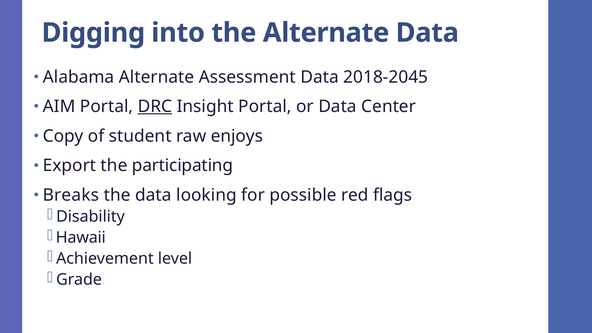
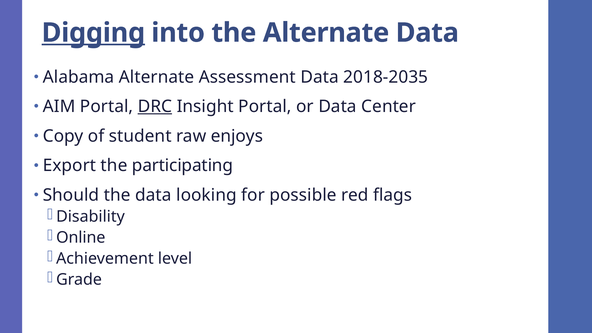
Digging underline: none -> present
2018-2045: 2018-2045 -> 2018-2035
Breaks: Breaks -> Should
Hawaii: Hawaii -> Online
